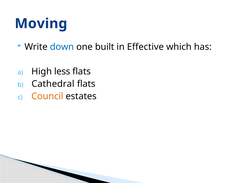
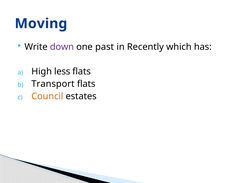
down colour: blue -> purple
built: built -> past
Effective: Effective -> Recently
Cathedral: Cathedral -> Transport
